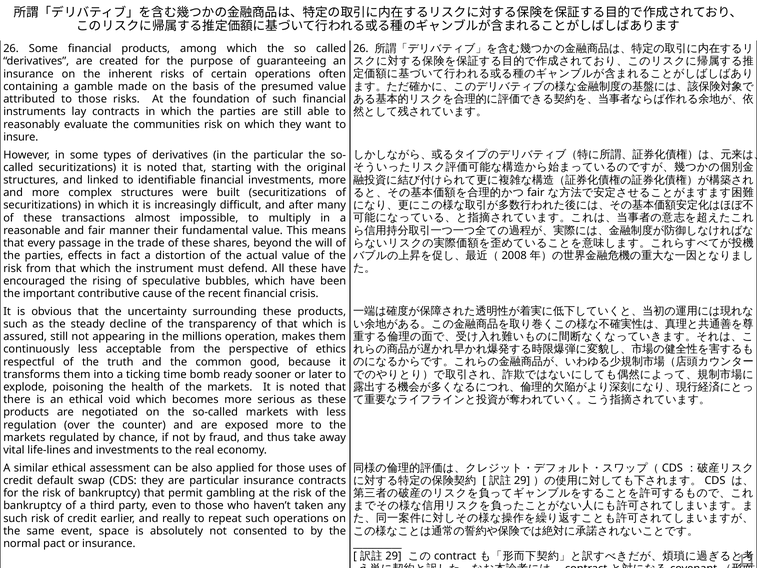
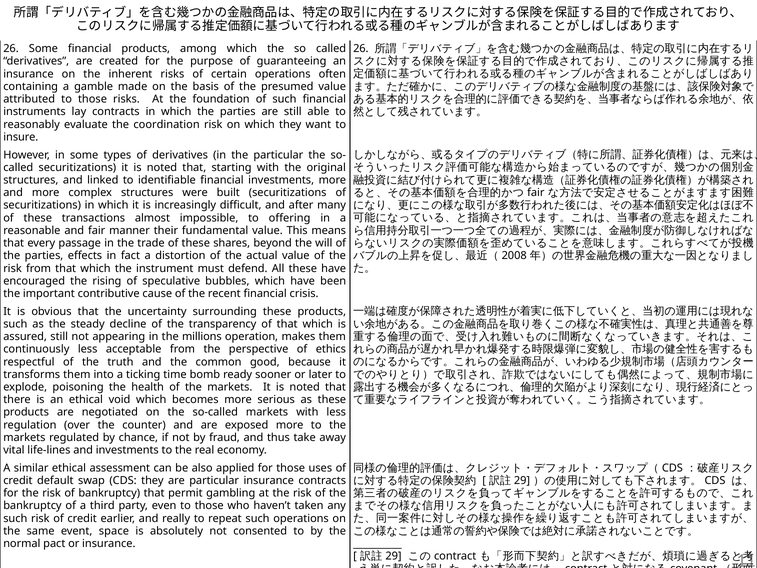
communities: communities -> coordination
multiply: multiply -> offering
